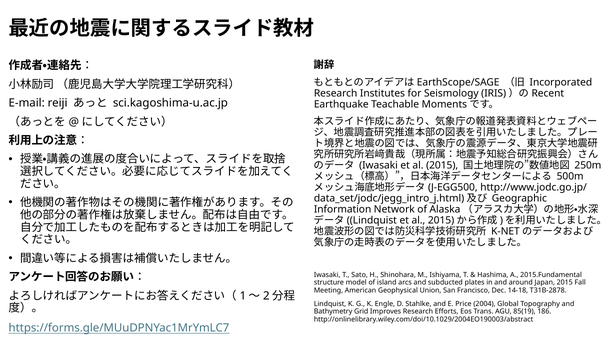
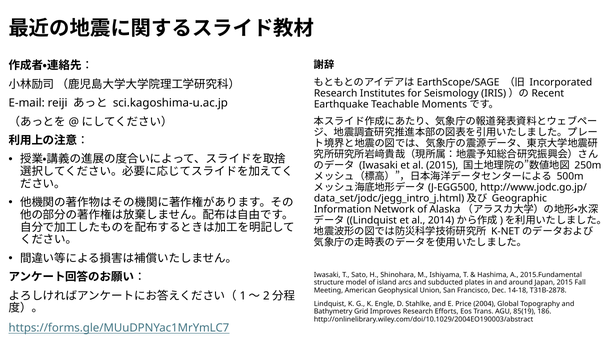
2015 at (441, 221): 2015 -> 2014
